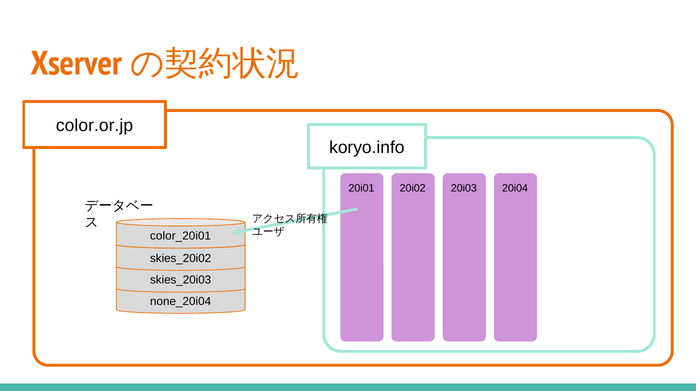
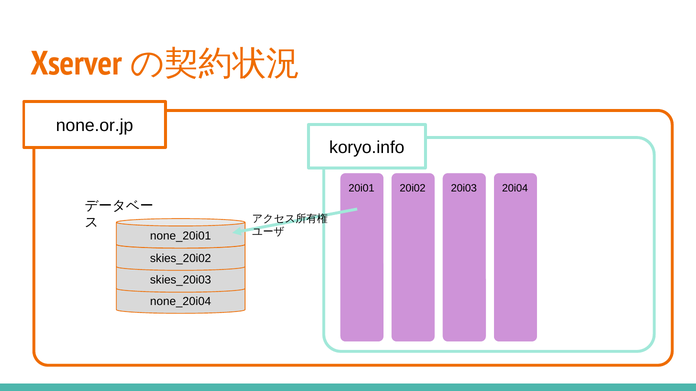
color.or.jp: color.or.jp -> none.or.jp
color_20i01: color_20i01 -> none_20i01
